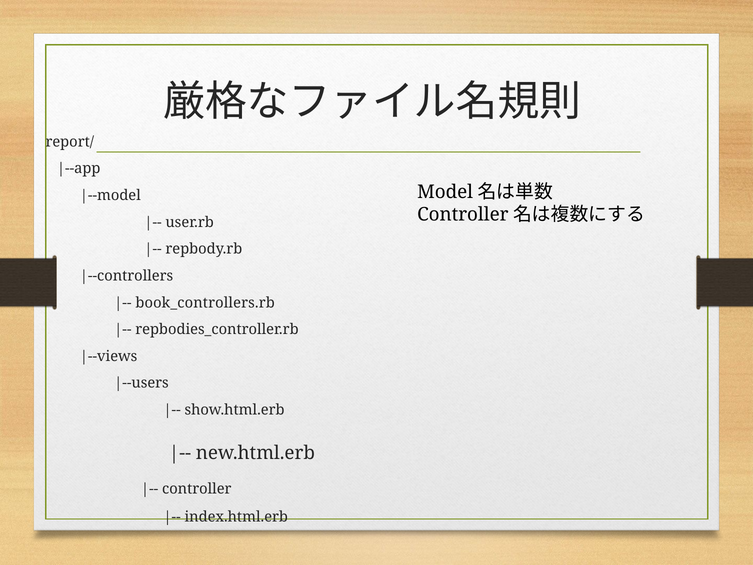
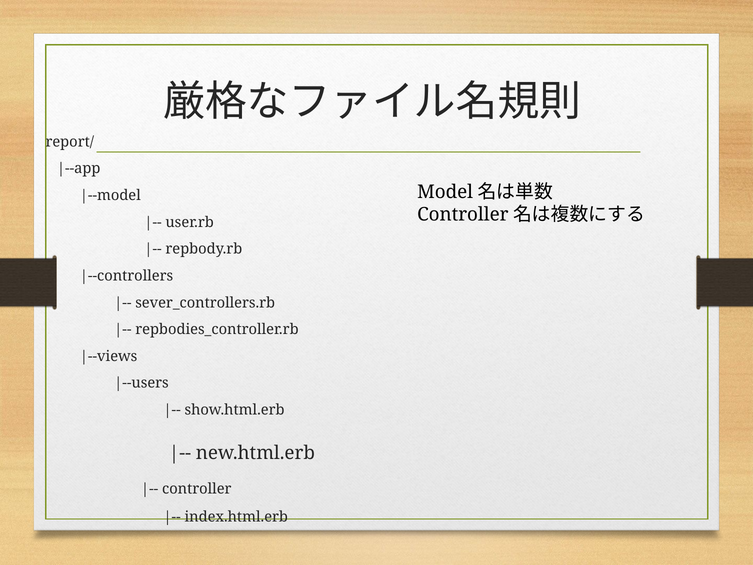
book_controllers.rb: book_controllers.rb -> sever_controllers.rb
